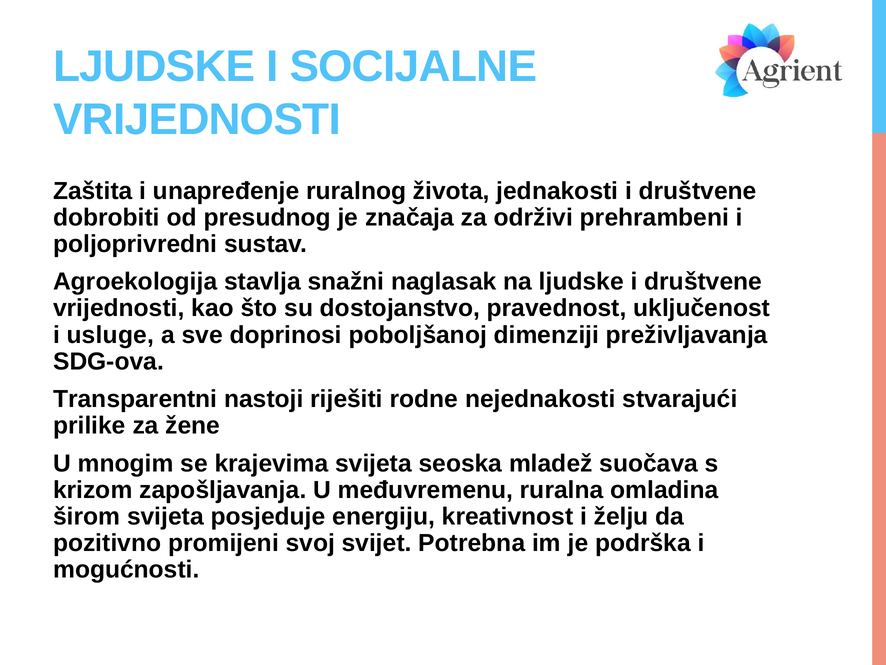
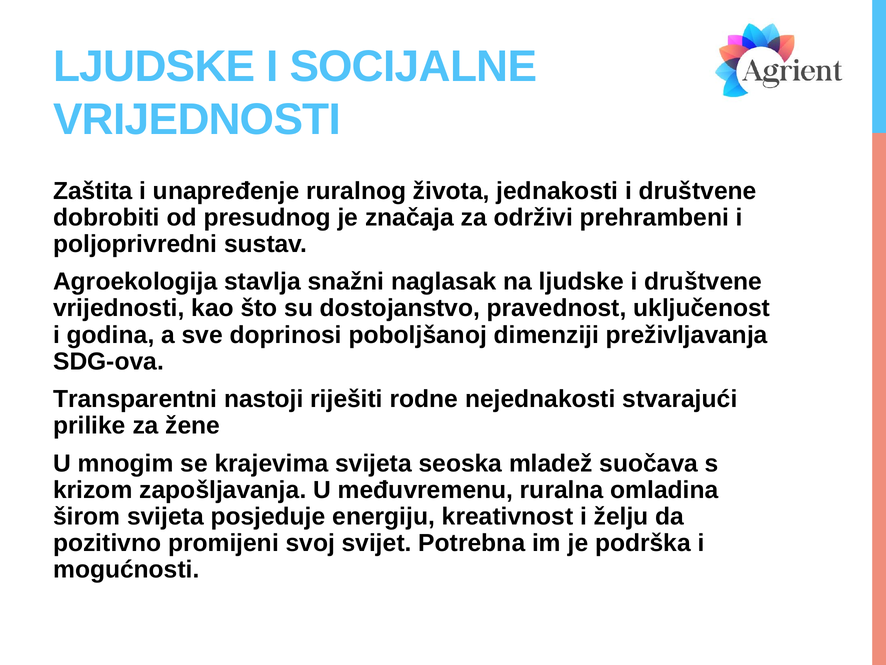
usluge: usluge -> godina
